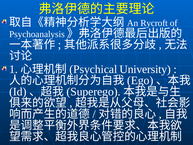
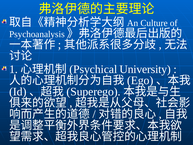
Rycroft: Rycroft -> Culture
